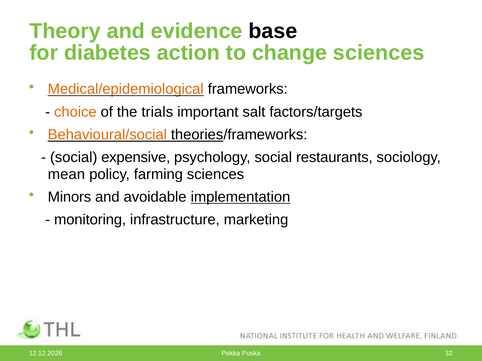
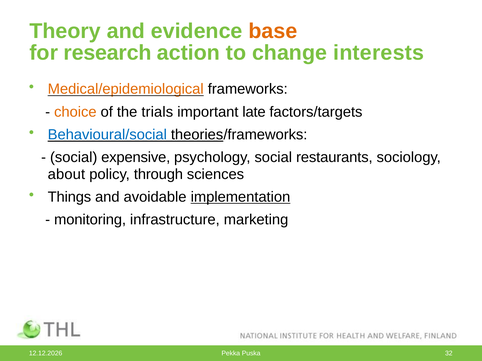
base colour: black -> orange
diabetes: diabetes -> research
change sciences: sciences -> interests
salt: salt -> late
Behavioural/social colour: orange -> blue
mean: mean -> about
farming: farming -> through
Minors: Minors -> Things
